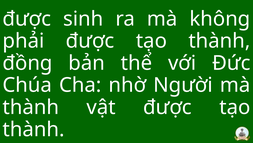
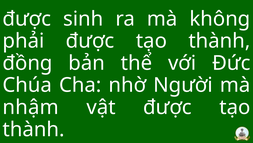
thành at (31, 107): thành -> nhậm
